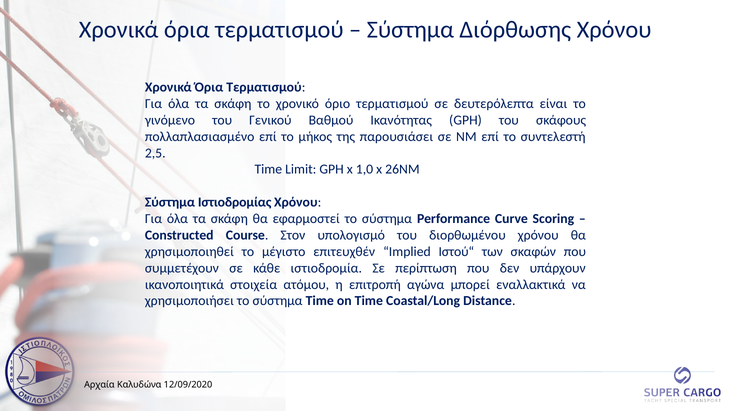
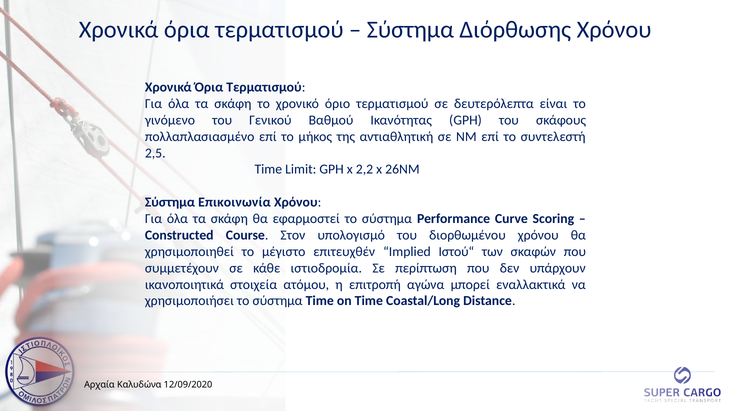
παρουσιάσει: παρουσιάσει -> αντιαθλητική
1,0: 1,0 -> 2,2
Ιστιοδρομίας: Ιστιοδρομίας -> Επικοινωνία
